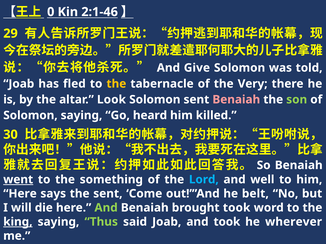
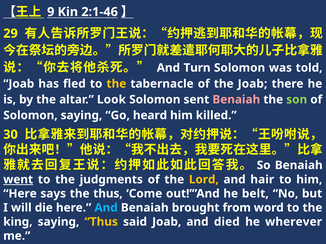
0: 0 -> 9
Give: Give -> Turn
the Very: Very -> Joab
something: something -> judgments
Lord colour: light blue -> yellow
well: well -> hair
the sent: sent -> thus
And at (106, 208) colour: light green -> light blue
brought took: took -> from
king underline: present -> none
Thus at (101, 222) colour: light green -> yellow
and took: took -> died
